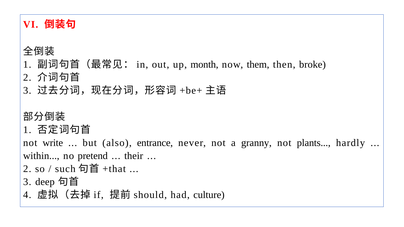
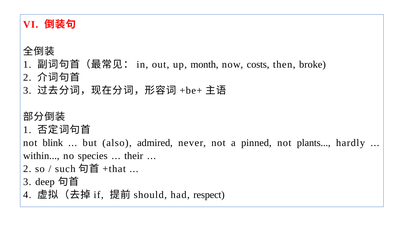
them: them -> costs
write: write -> blink
entrance: entrance -> admired
granny: granny -> pinned
pretend: pretend -> species
culture: culture -> respect
